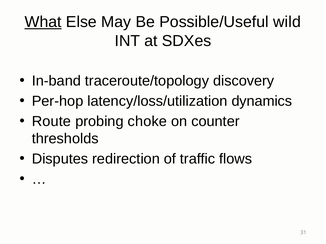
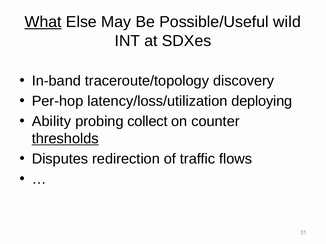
dynamics: dynamics -> deploying
Route: Route -> Ability
choke: choke -> collect
thresholds underline: none -> present
